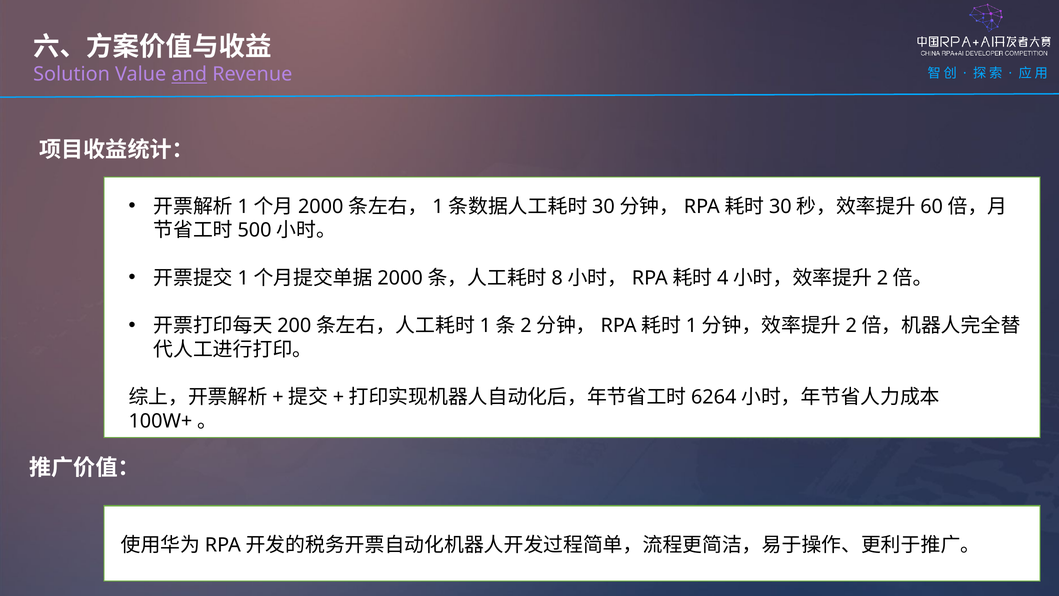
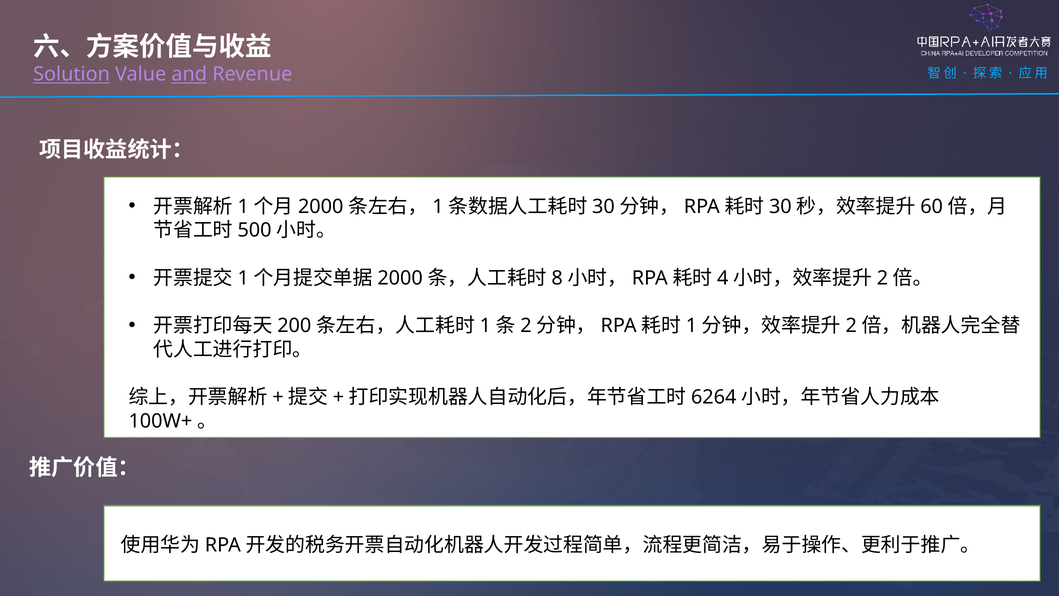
Solution underline: none -> present
